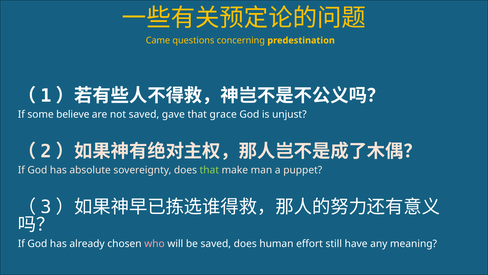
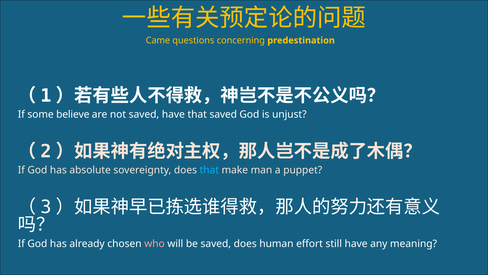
saved gave: gave -> have
that grace: grace -> saved
that at (209, 170) colour: light green -> light blue
